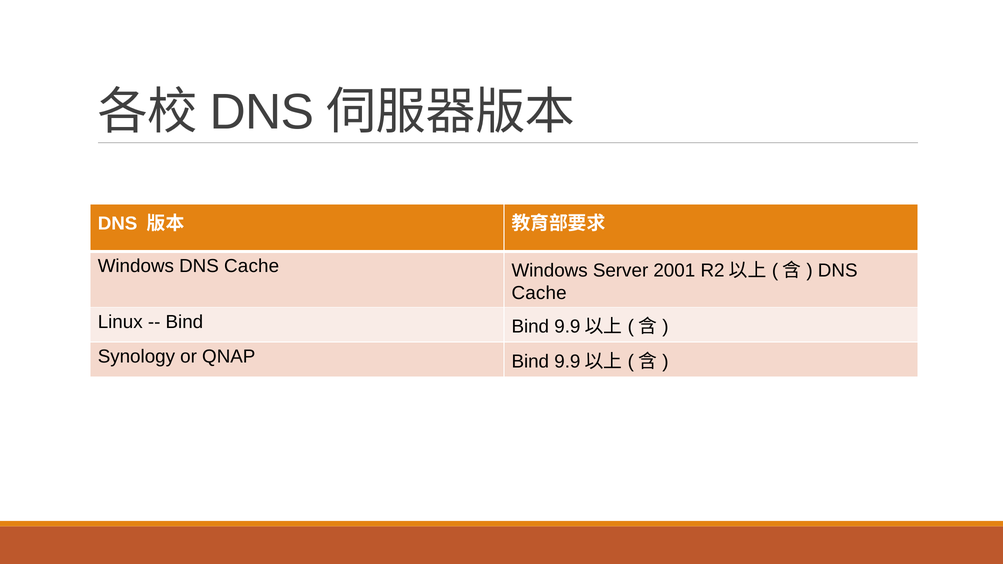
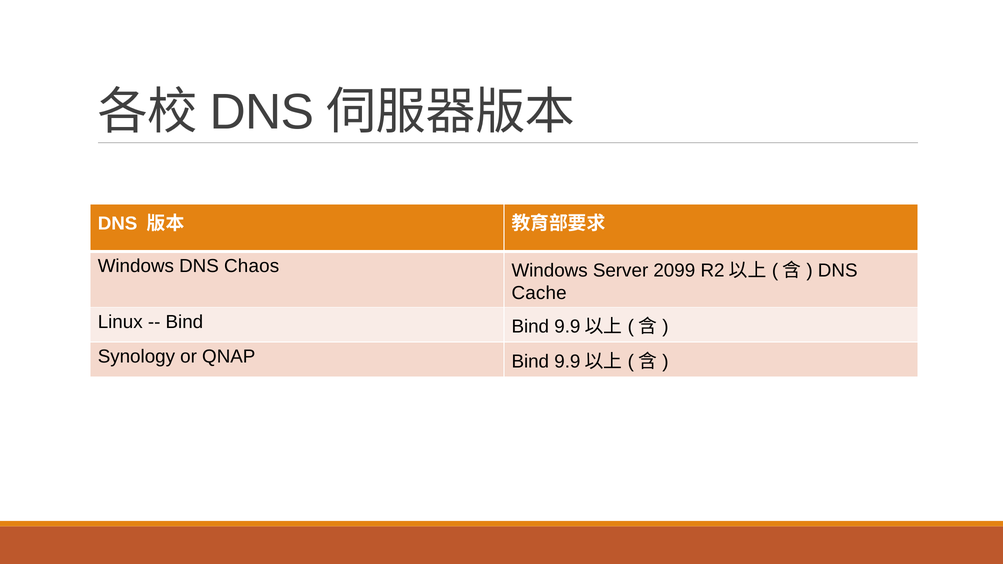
Windows DNS Cache: Cache -> Chaos
2001: 2001 -> 2099
